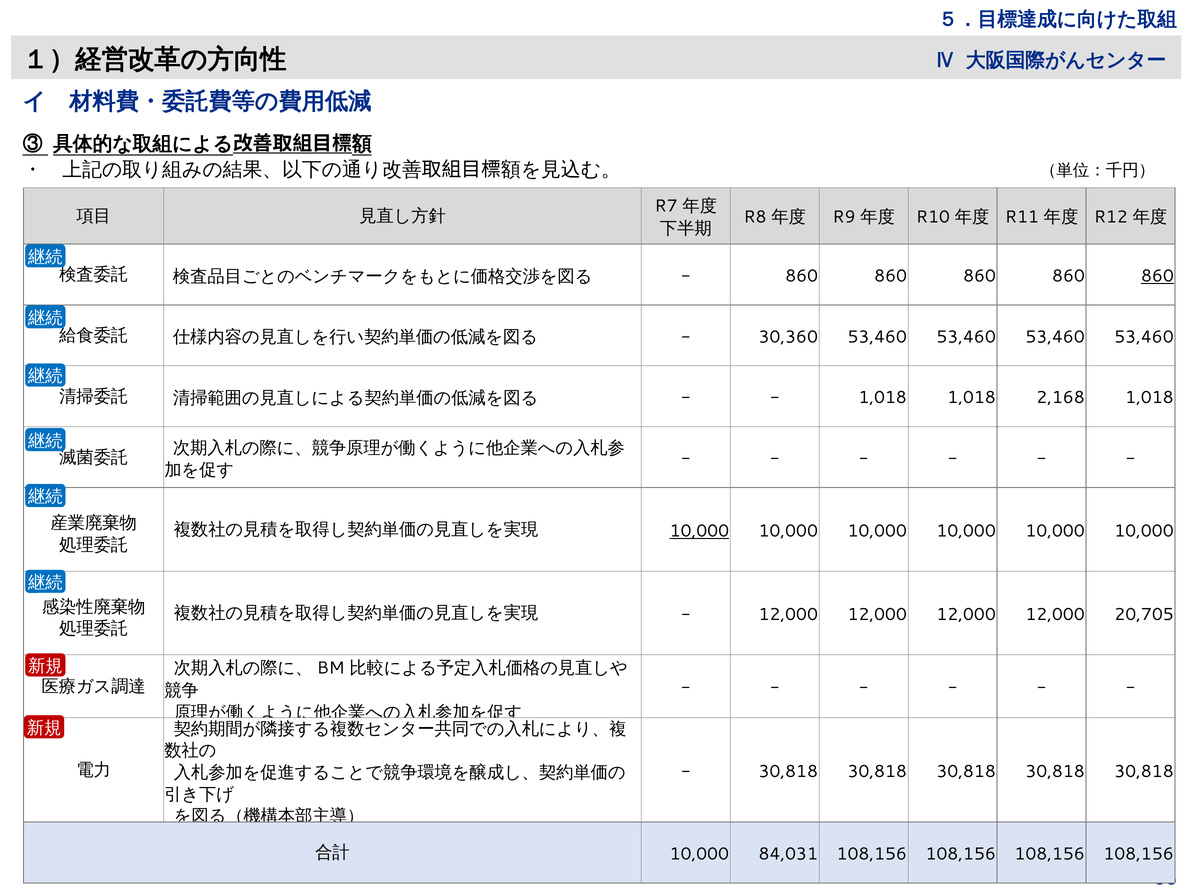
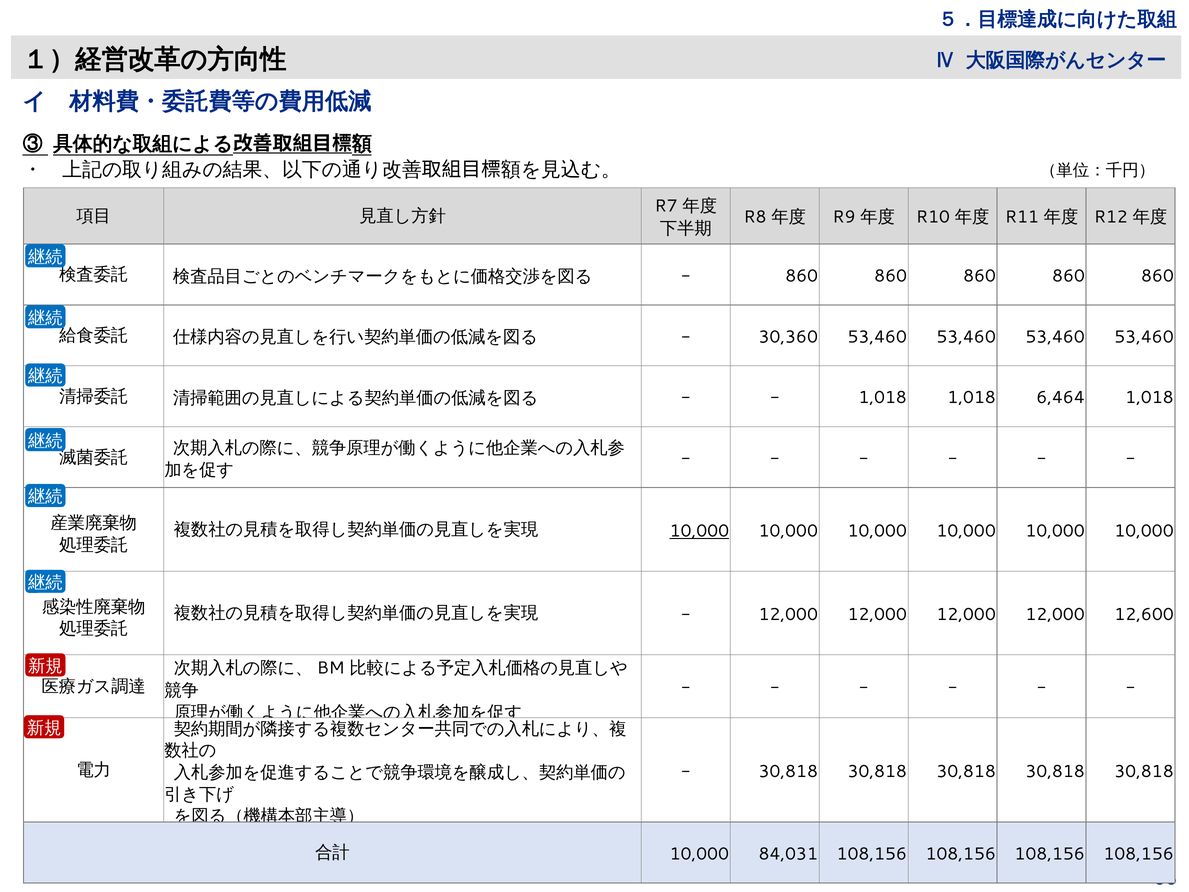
860 at (1157, 276) underline: present -> none
2,168: 2,168 -> 6,464
20,705: 20,705 -> 12,600
